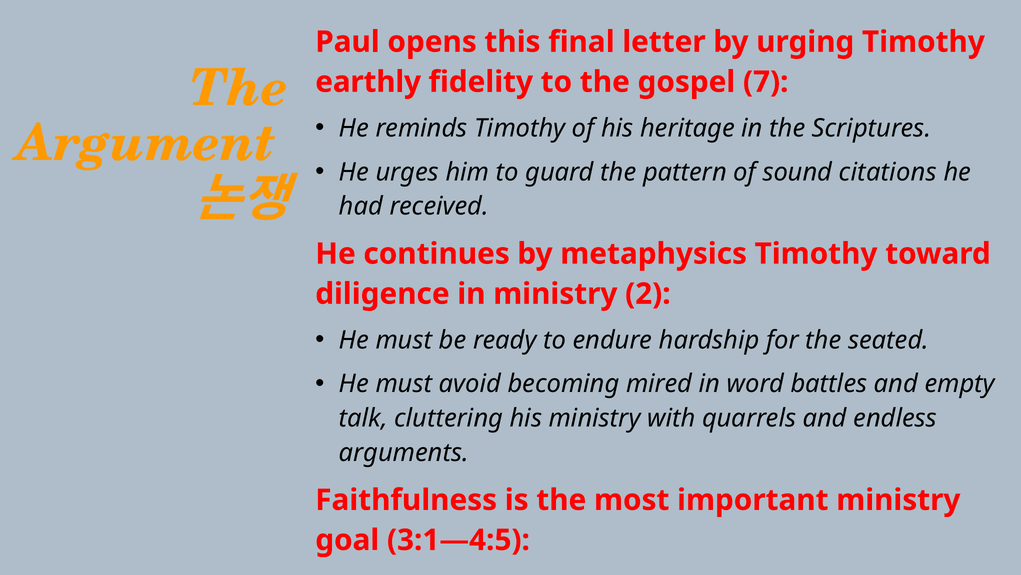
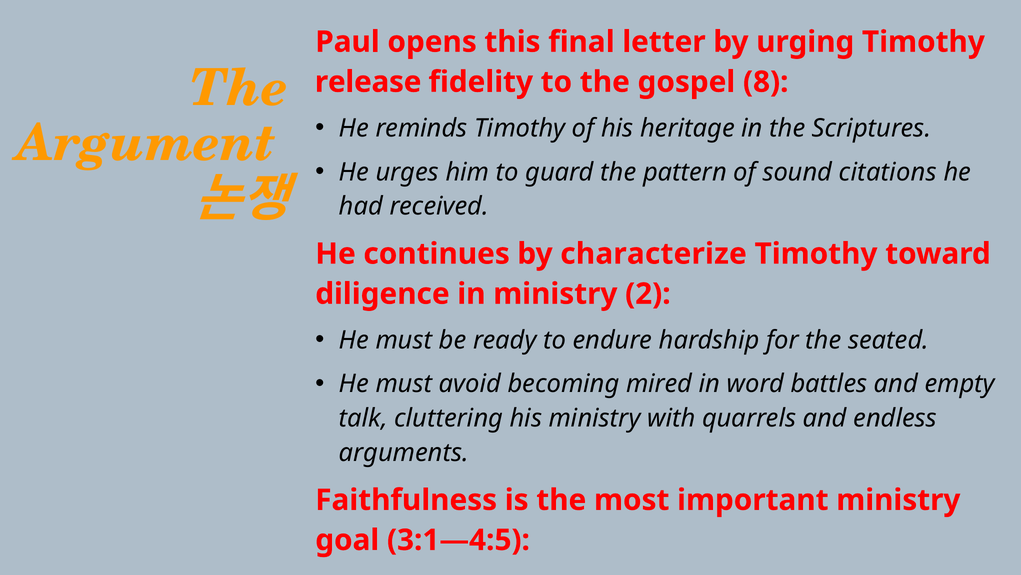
earthly: earthly -> release
7: 7 -> 8
metaphysics: metaphysics -> characterize
